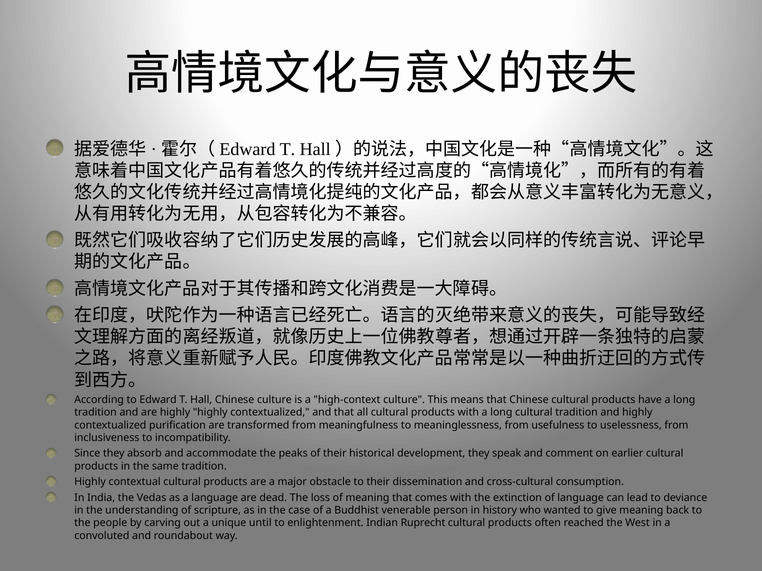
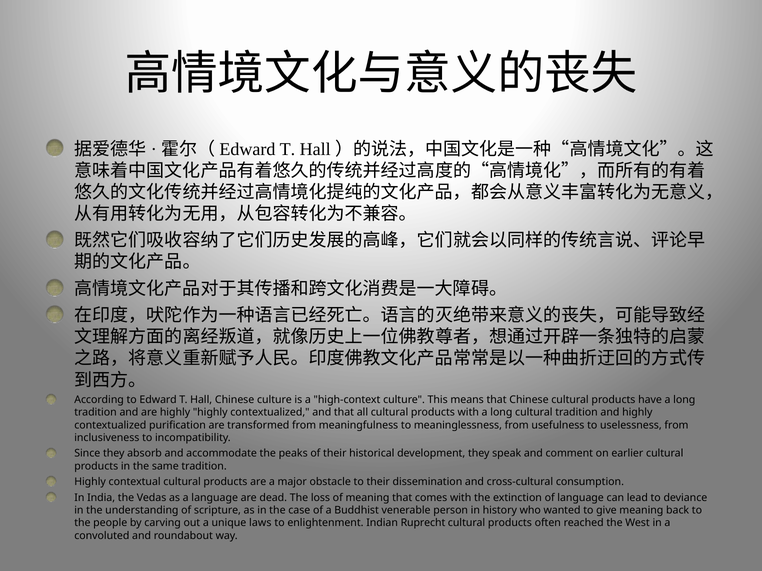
until: until -> laws
